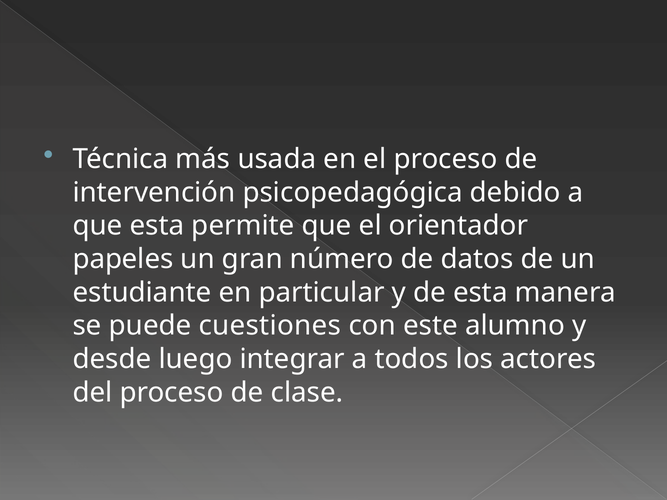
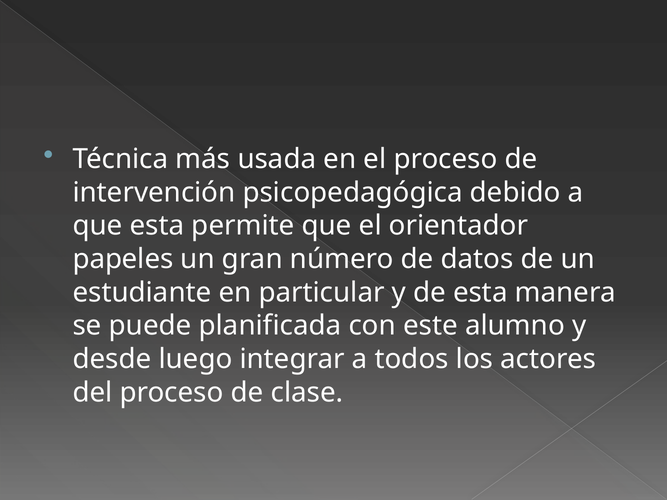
cuestiones: cuestiones -> planificada
